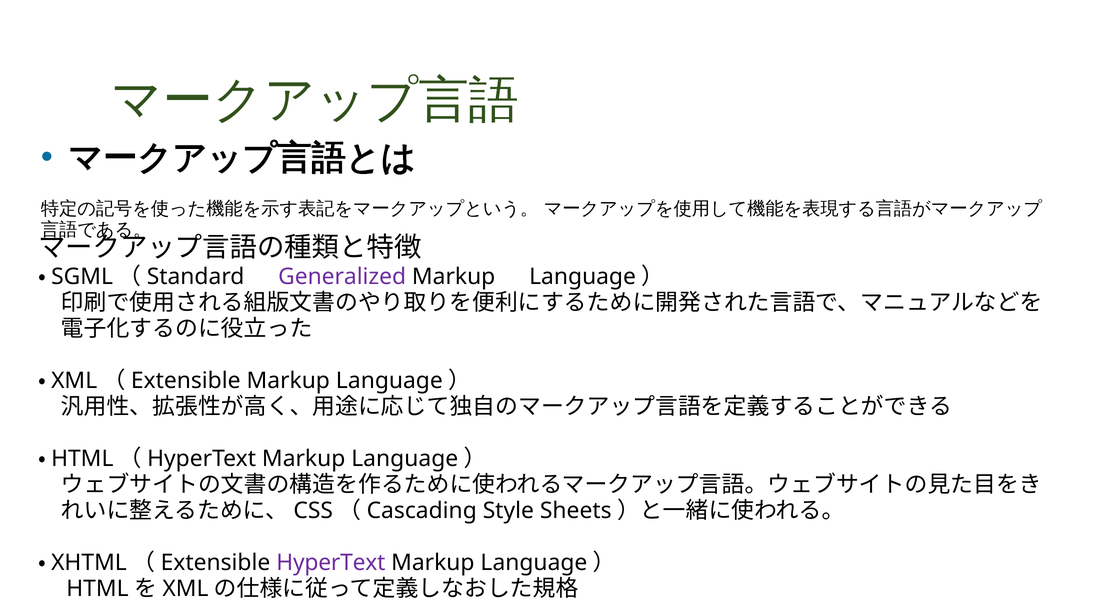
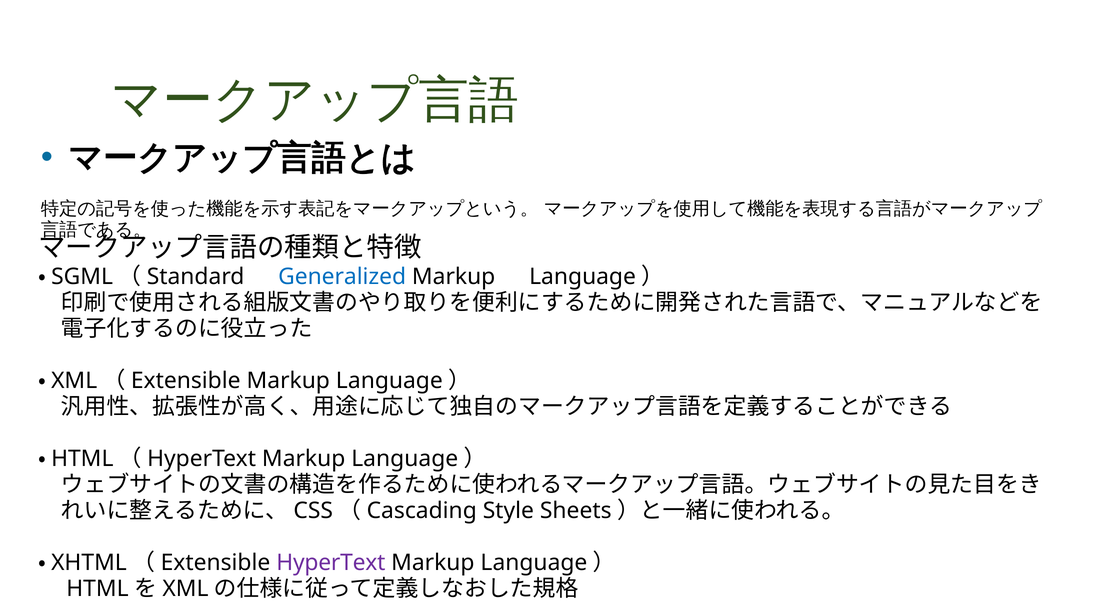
Generalized colour: purple -> blue
